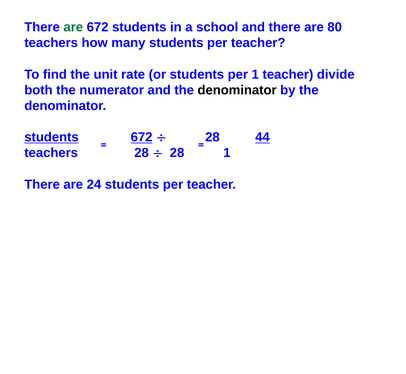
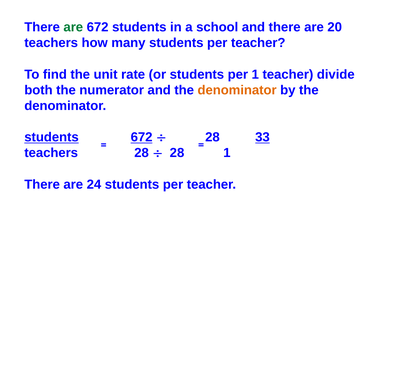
80: 80 -> 20
denominator at (237, 90) colour: black -> orange
44: 44 -> 33
